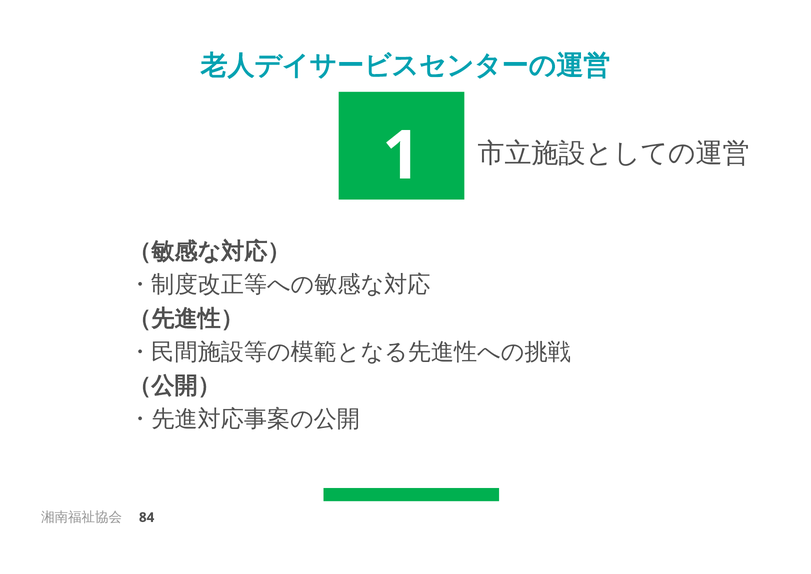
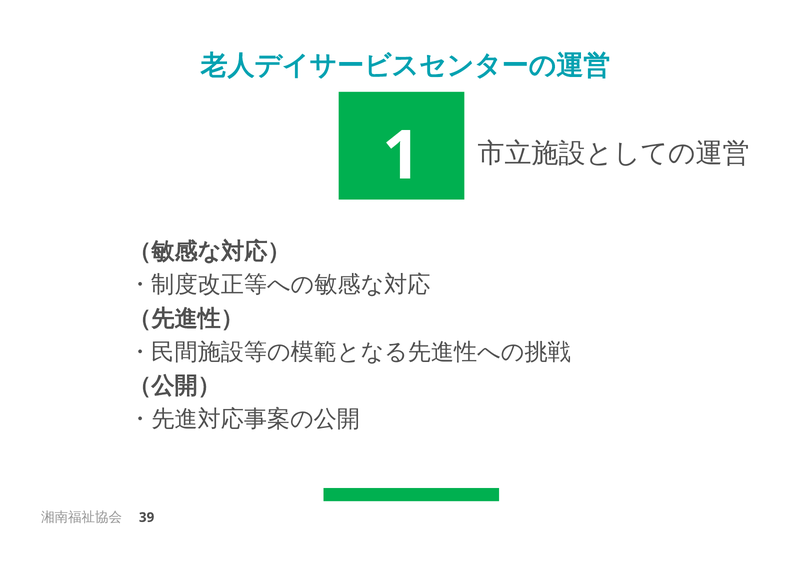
84: 84 -> 39
